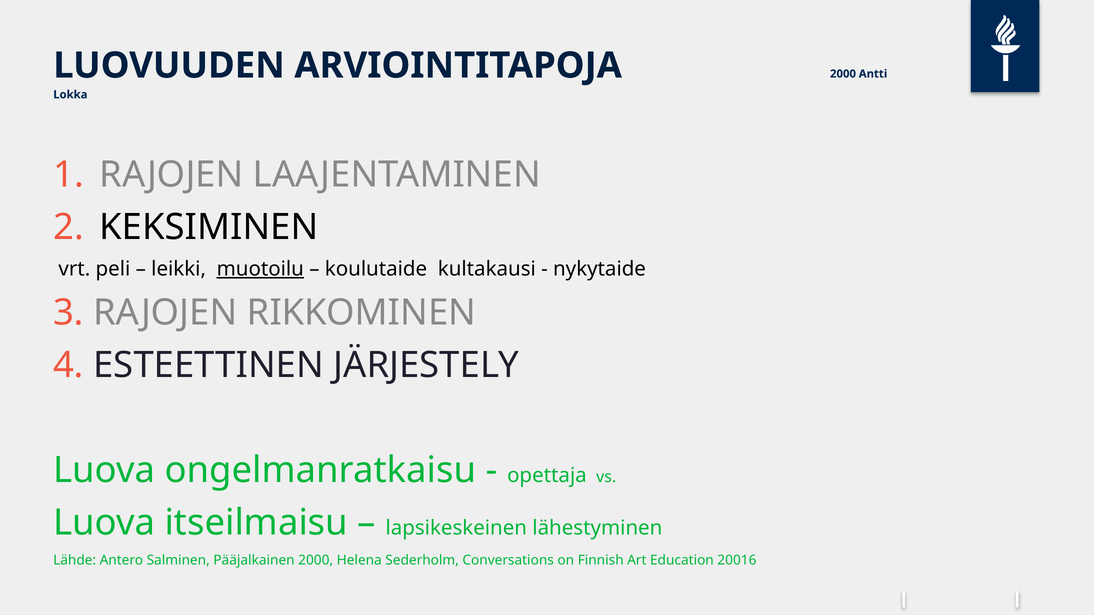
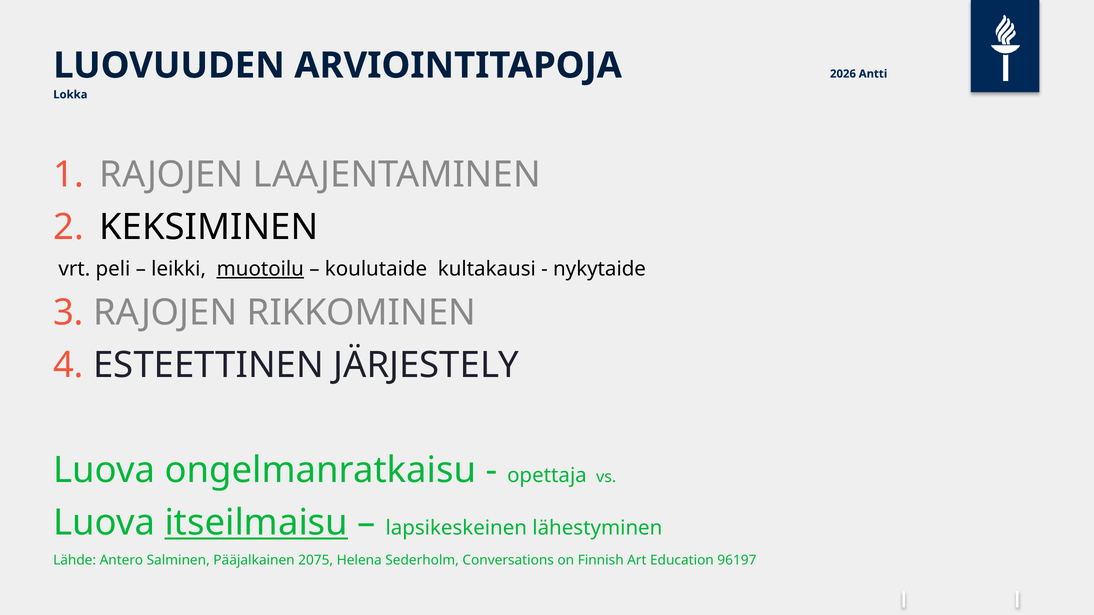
ARVIOINTITAPOJA 2000: 2000 -> 2026
itseilmaisu underline: none -> present
Pääjalkainen 2000: 2000 -> 2075
20016: 20016 -> 96197
